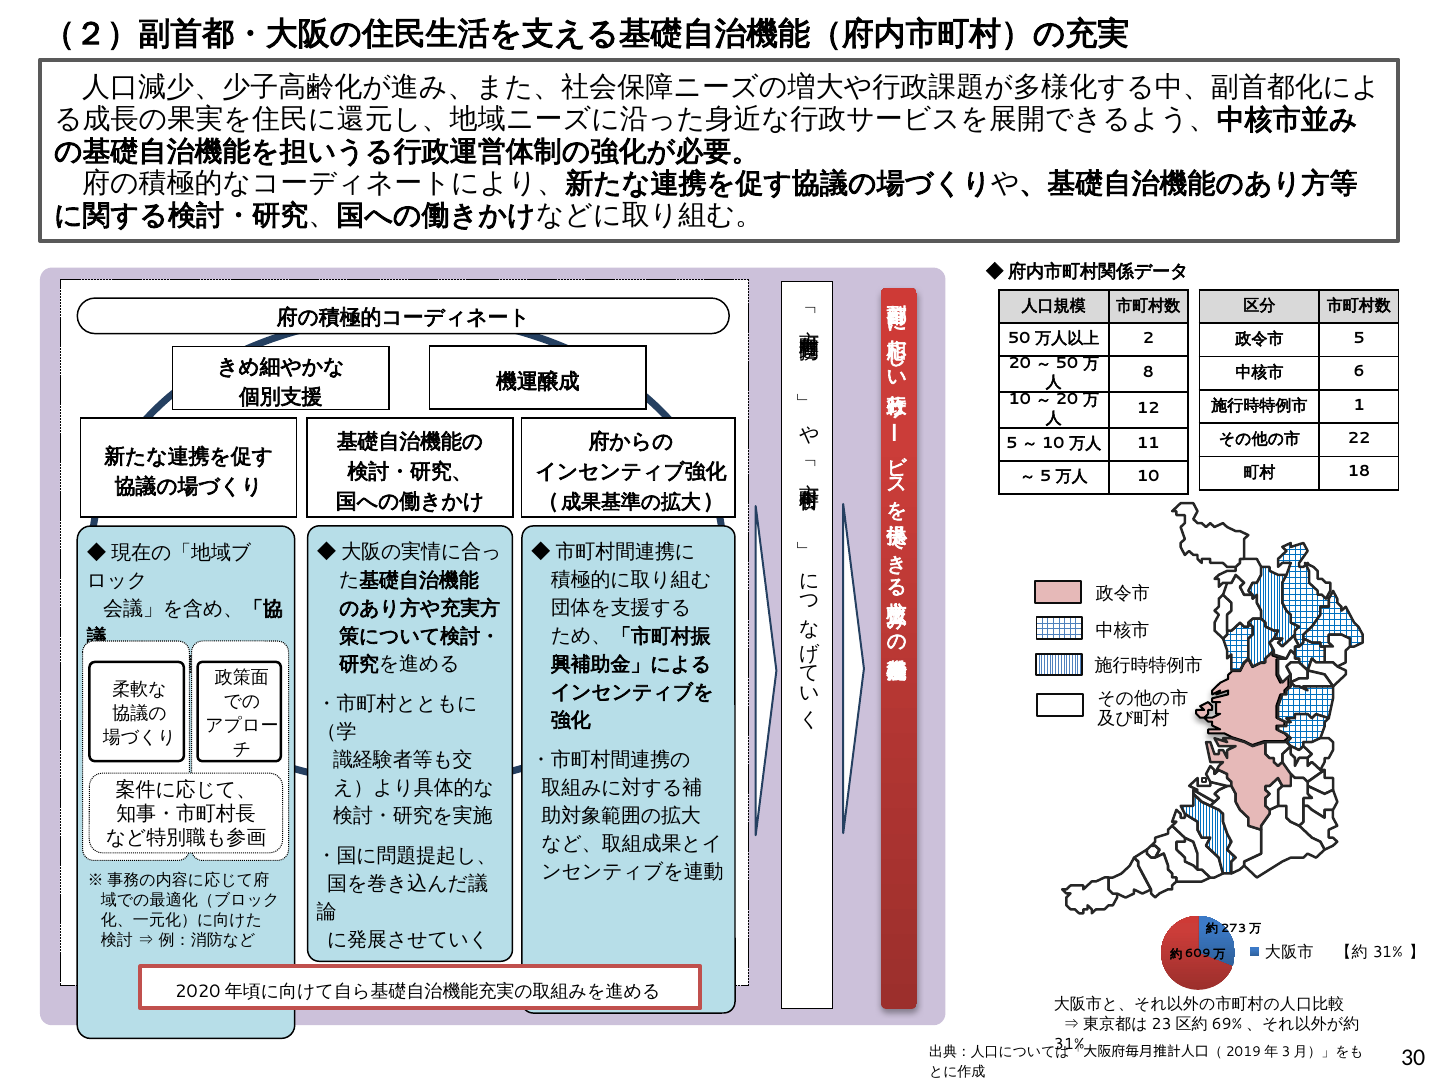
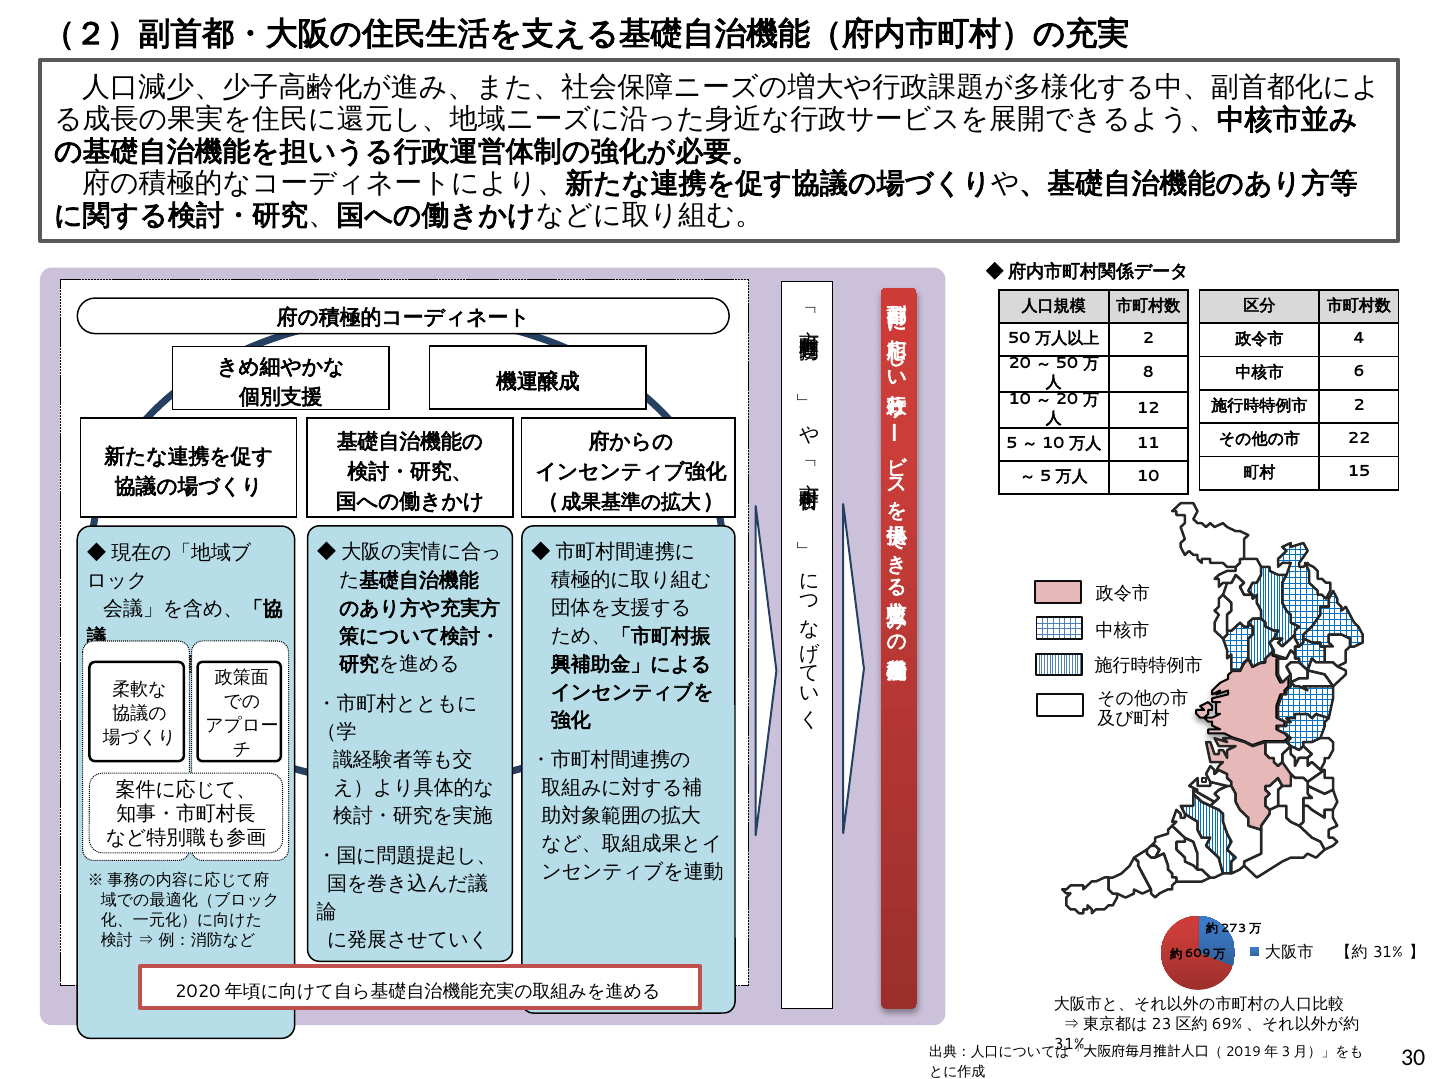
5 at (1359, 338): 5 -> 4
1 at (1359, 405): 1 -> 2
18: 18 -> 15
